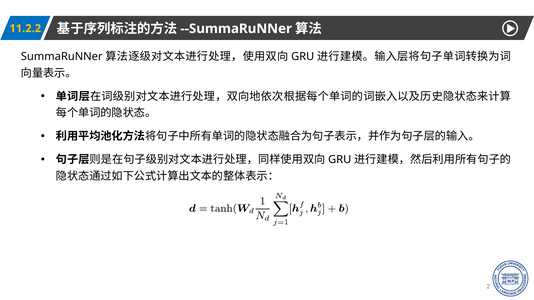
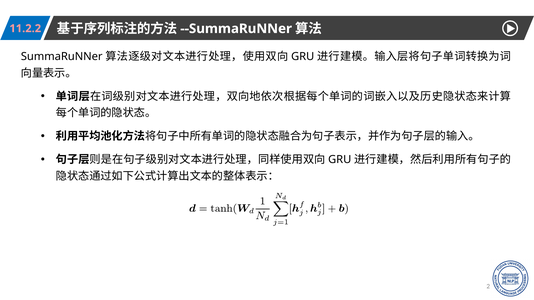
11.2.2 colour: yellow -> pink
